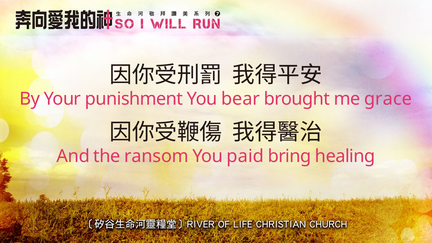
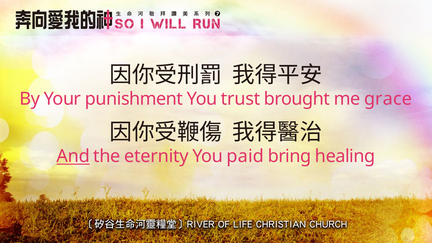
bear: bear -> trust
And underline: none -> present
ransom: ransom -> eternity
